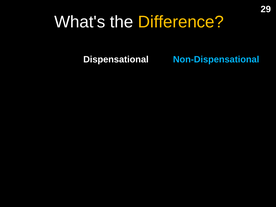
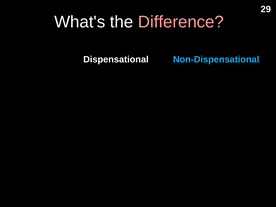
Difference colour: yellow -> pink
